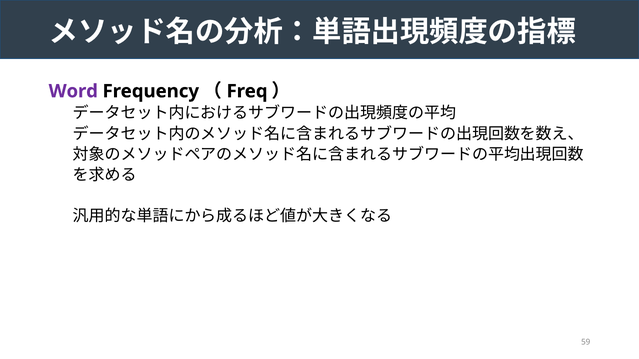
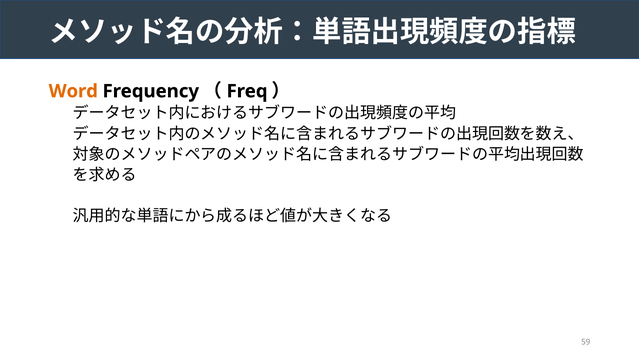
Word colour: purple -> orange
